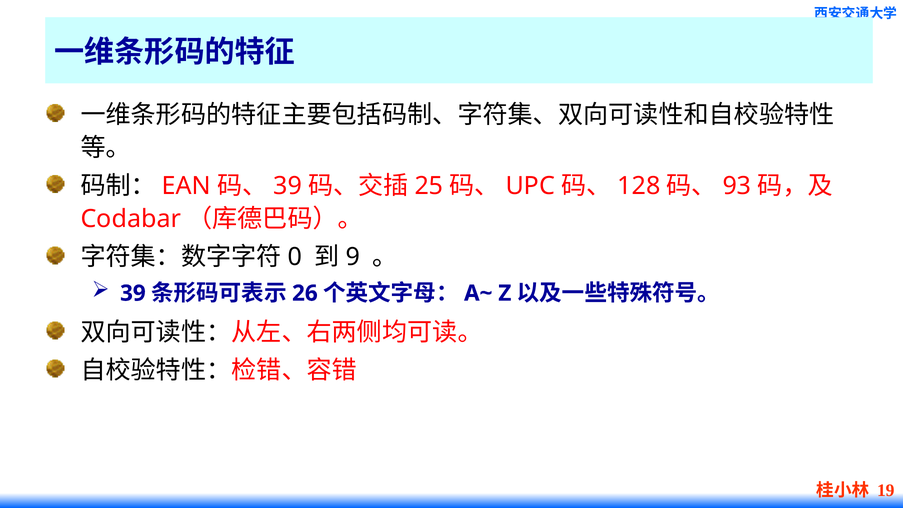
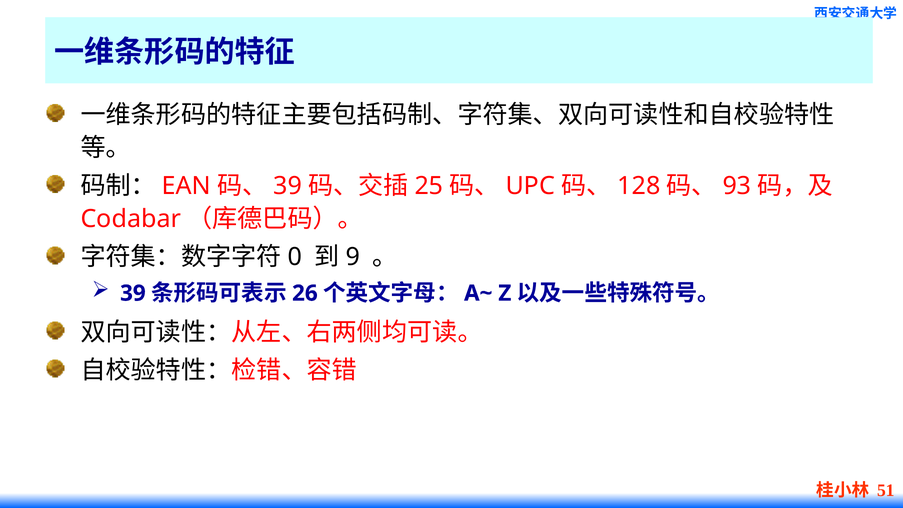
19: 19 -> 51
